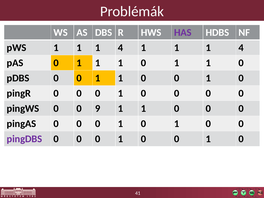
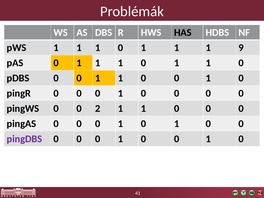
HAS colour: purple -> black
4 at (121, 48): 4 -> 0
4 at (241, 48): 4 -> 9
9: 9 -> 2
